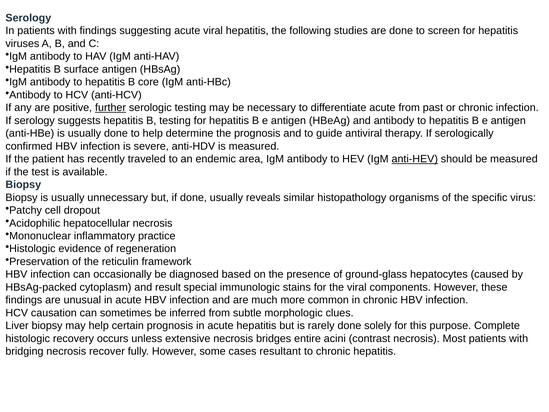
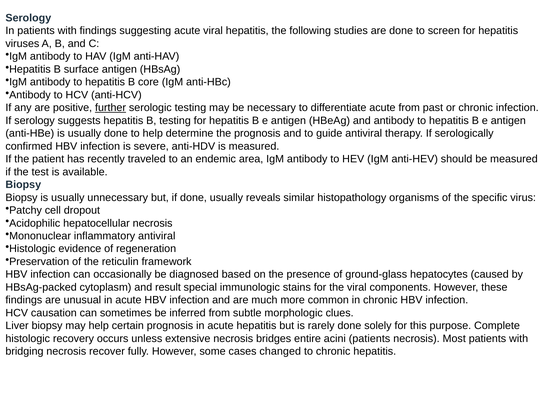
anti-HEV underline: present -> none
inflammatory practice: practice -> antiviral
acini contrast: contrast -> patients
resultant: resultant -> changed
